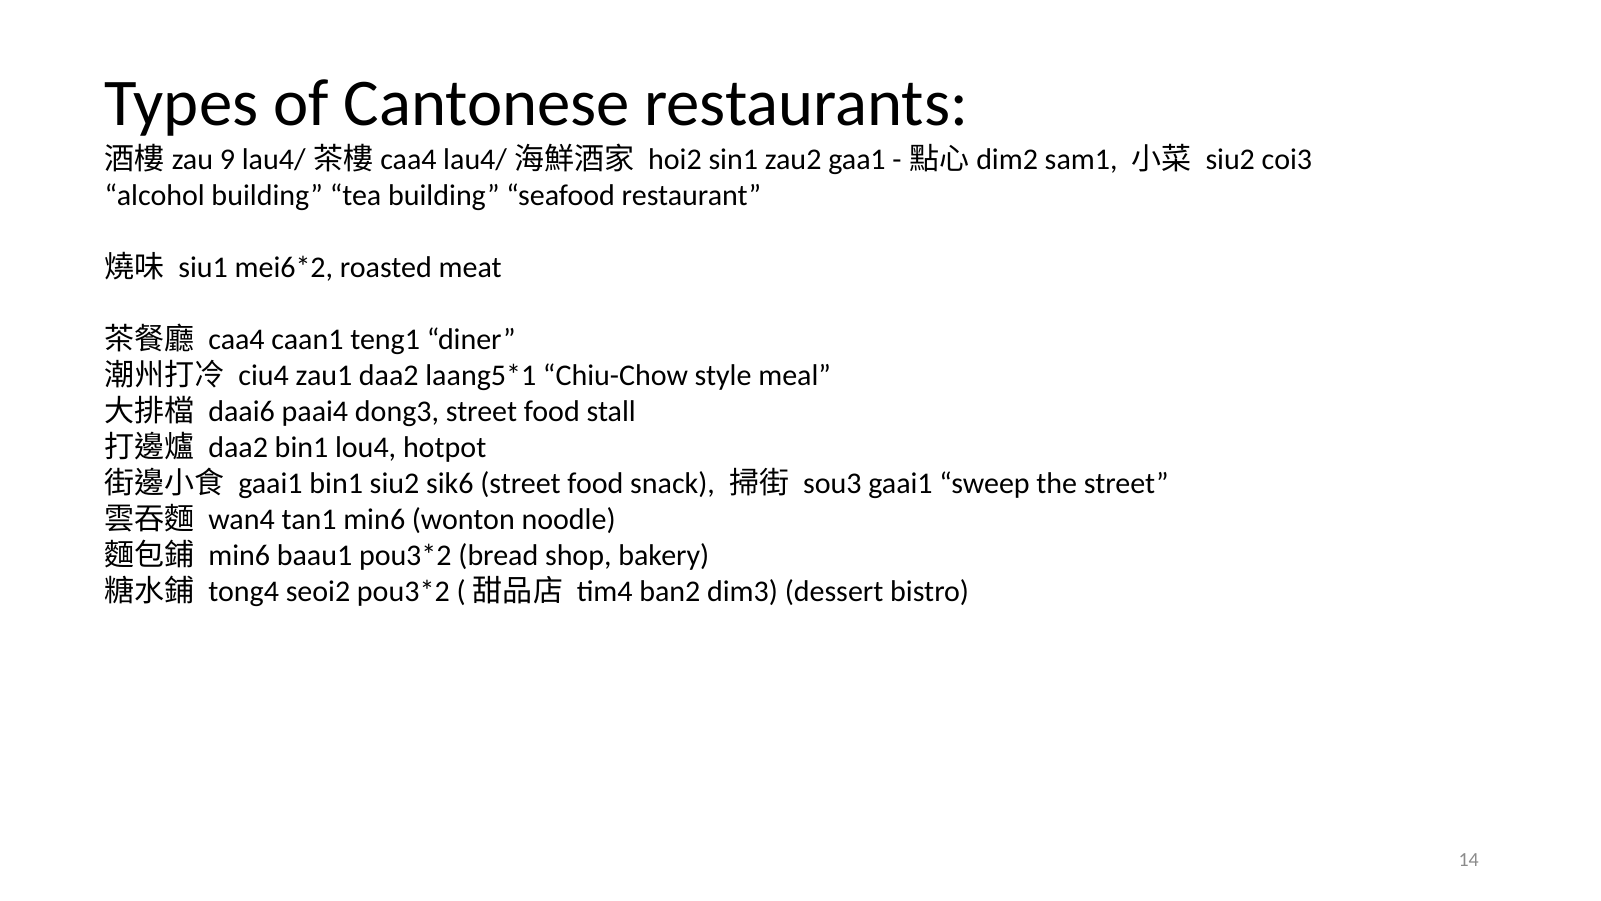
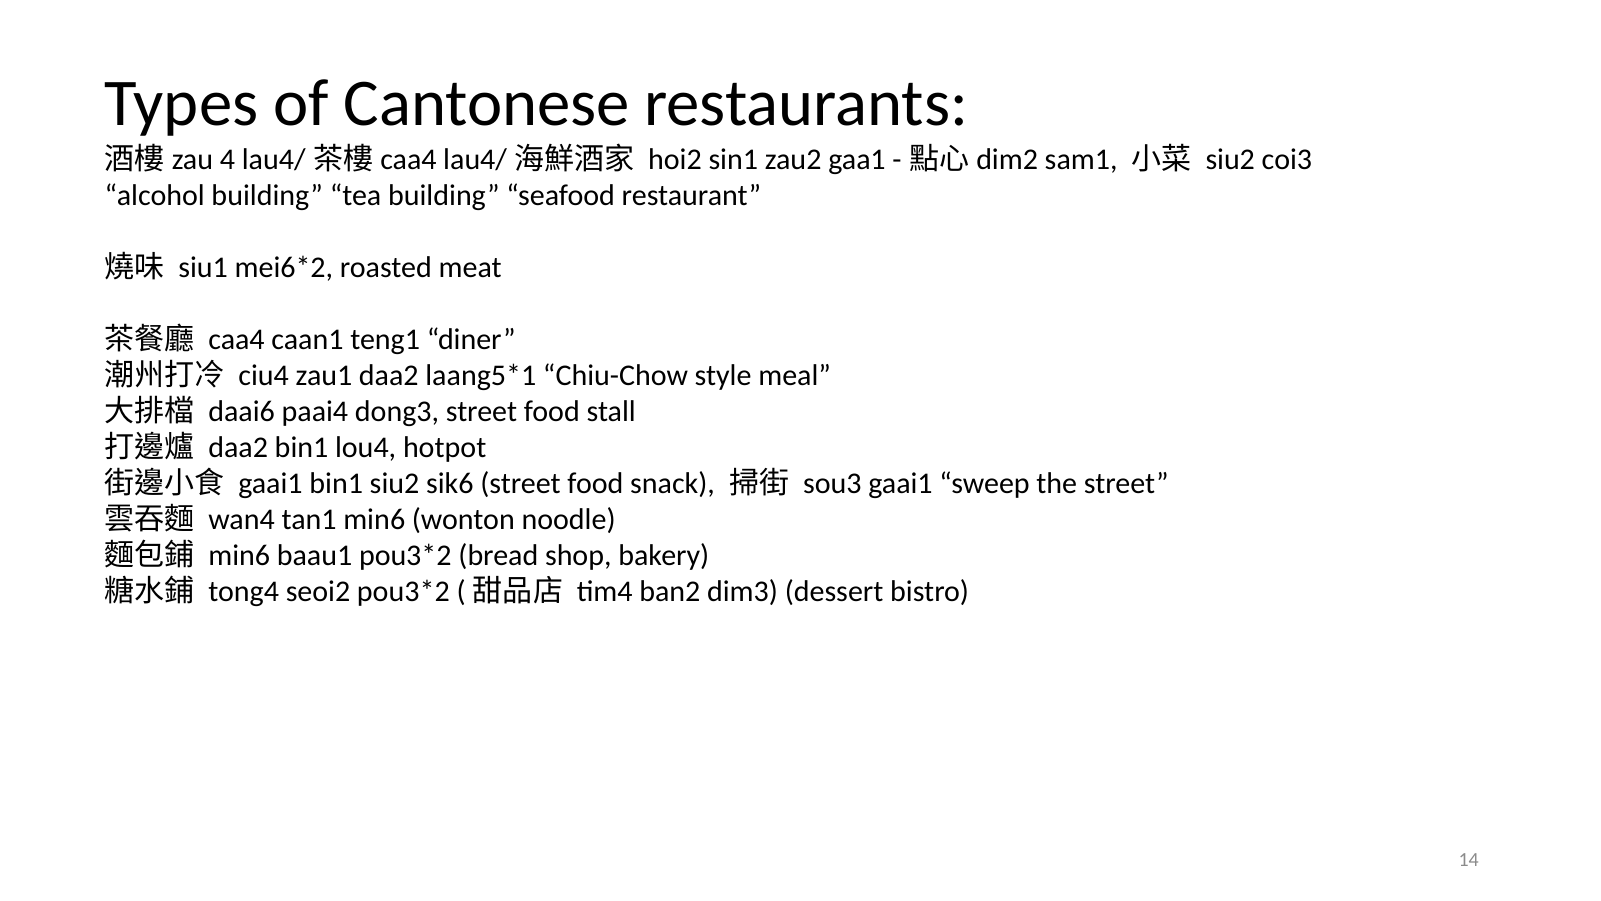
9: 9 -> 4
